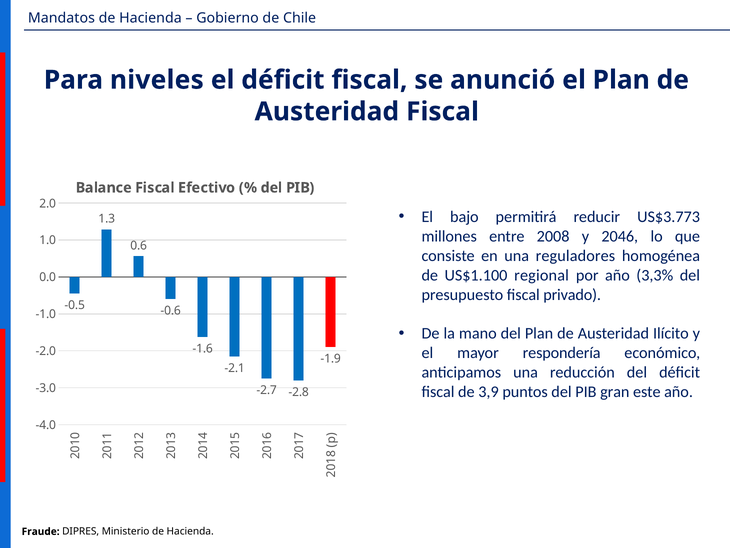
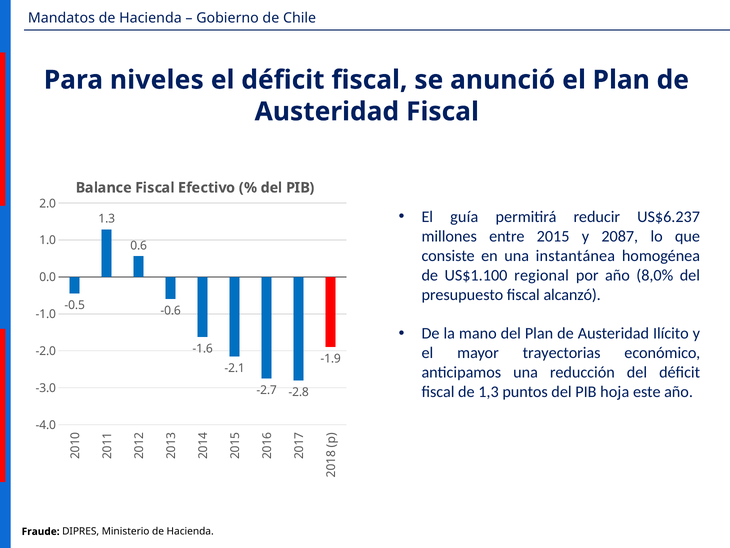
bajo: bajo -> guía
US$3.773: US$3.773 -> US$6.237
2008: 2008 -> 2015
2046: 2046 -> 2087
reguladores: reguladores -> instantánea
3,3%: 3,3% -> 8,0%
privado: privado -> alcanzó
respondería: respondería -> trayectorias
3,9: 3,9 -> 1,3
gran: gran -> hoja
